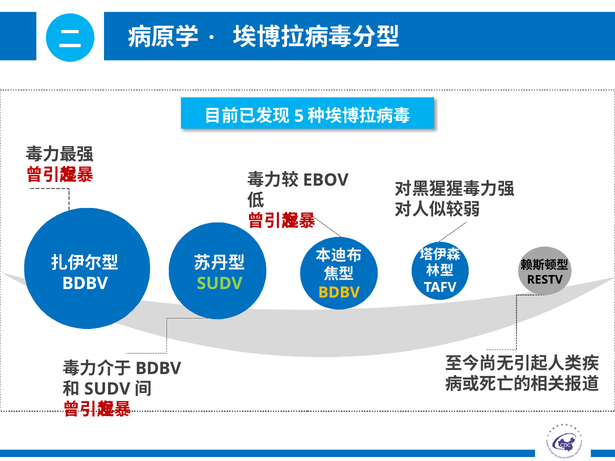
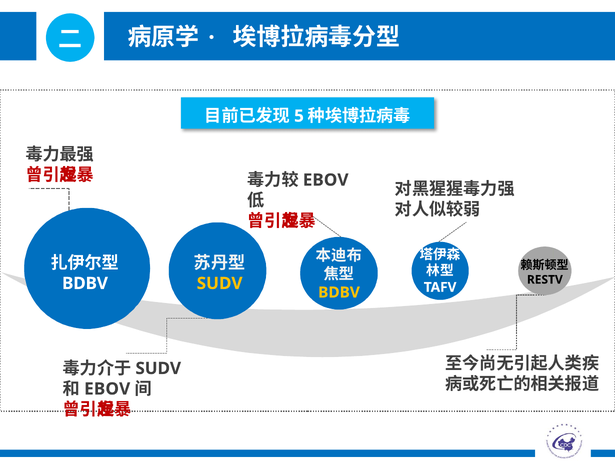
SUDV at (220, 284) colour: light green -> yellow
BDBV at (158, 369): BDBV -> SUDV
SUDV at (107, 389): SUDV -> EBOV
